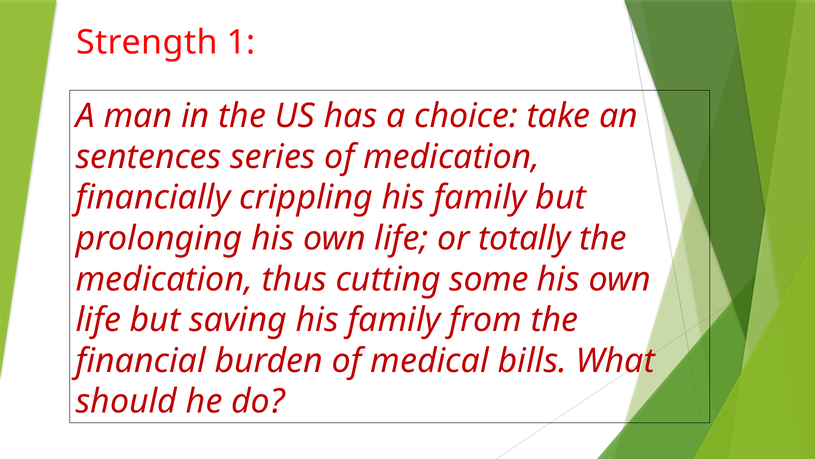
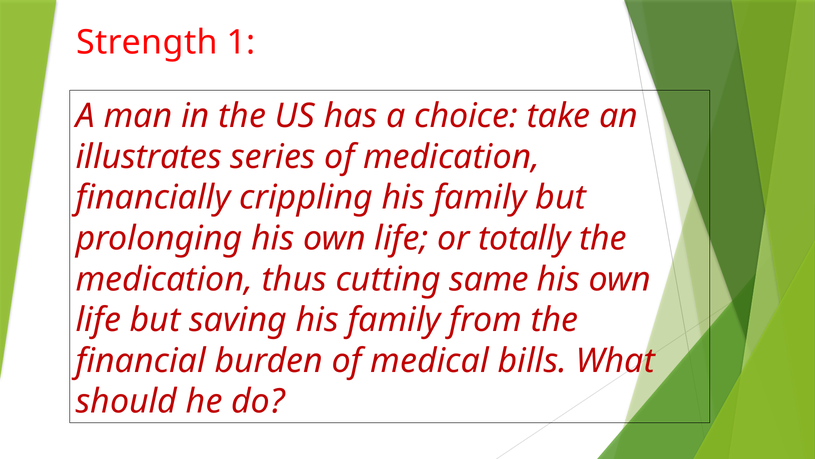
sentences: sentences -> illustrates
some: some -> same
